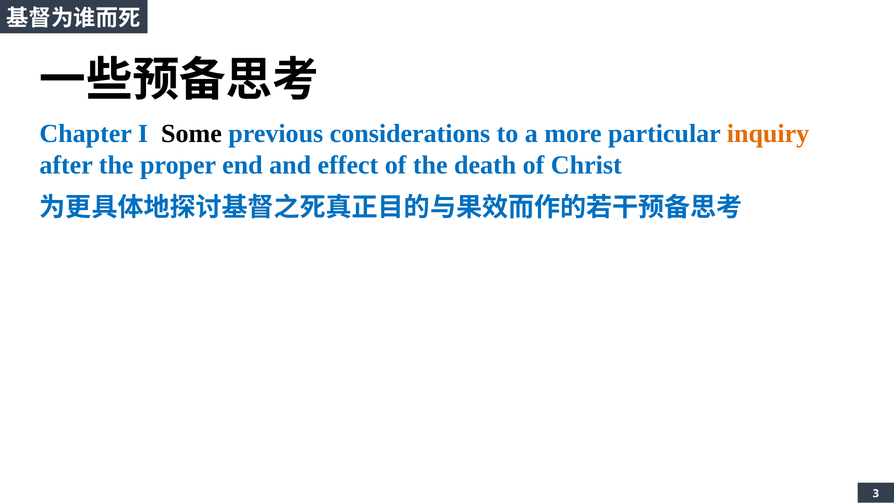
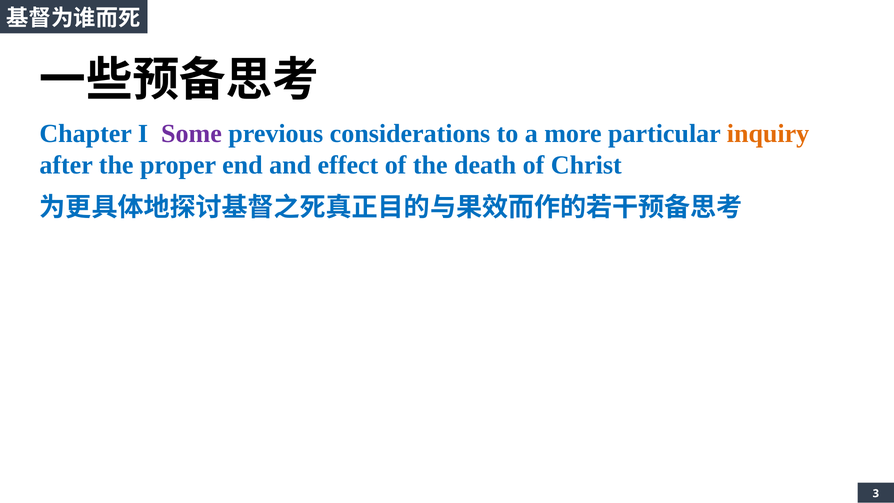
Some colour: black -> purple
